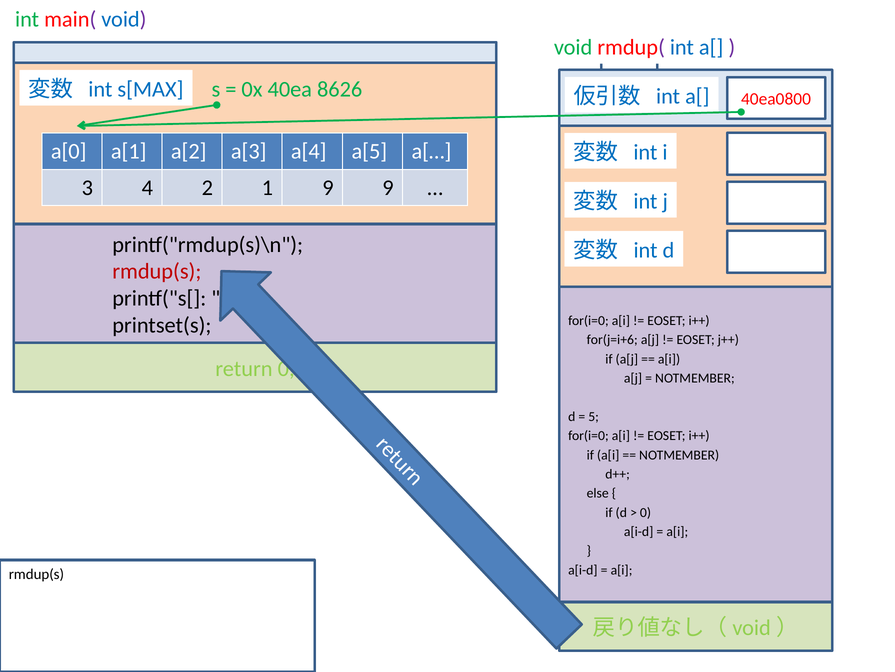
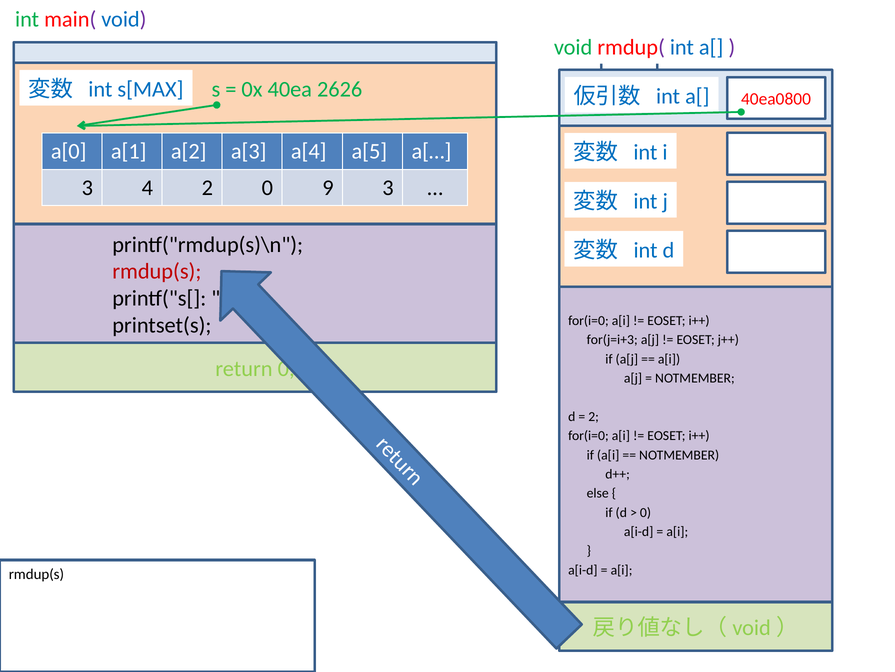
8626: 8626 -> 2626
1 at (267, 188): 1 -> 0
9 9: 9 -> 3
for(j=i+6: for(j=i+6 -> for(j=i+3
5 at (594, 416): 5 -> 2
